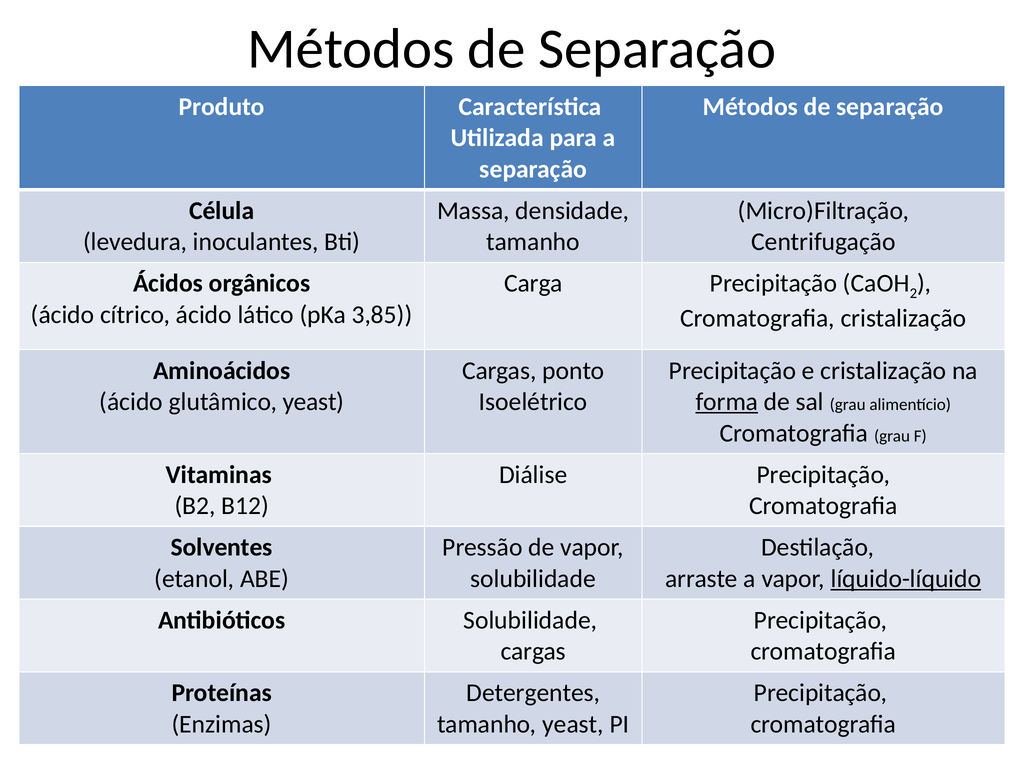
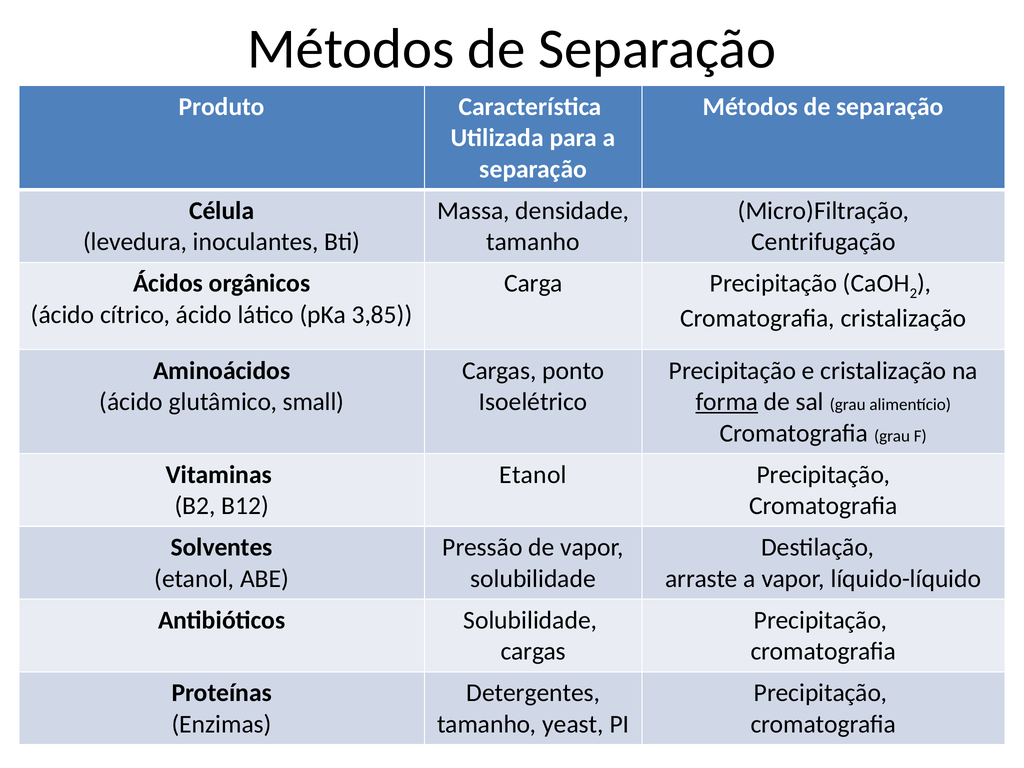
glutâmico yeast: yeast -> small
Diálise at (533, 475): Diálise -> Etanol
líquido-líquido underline: present -> none
